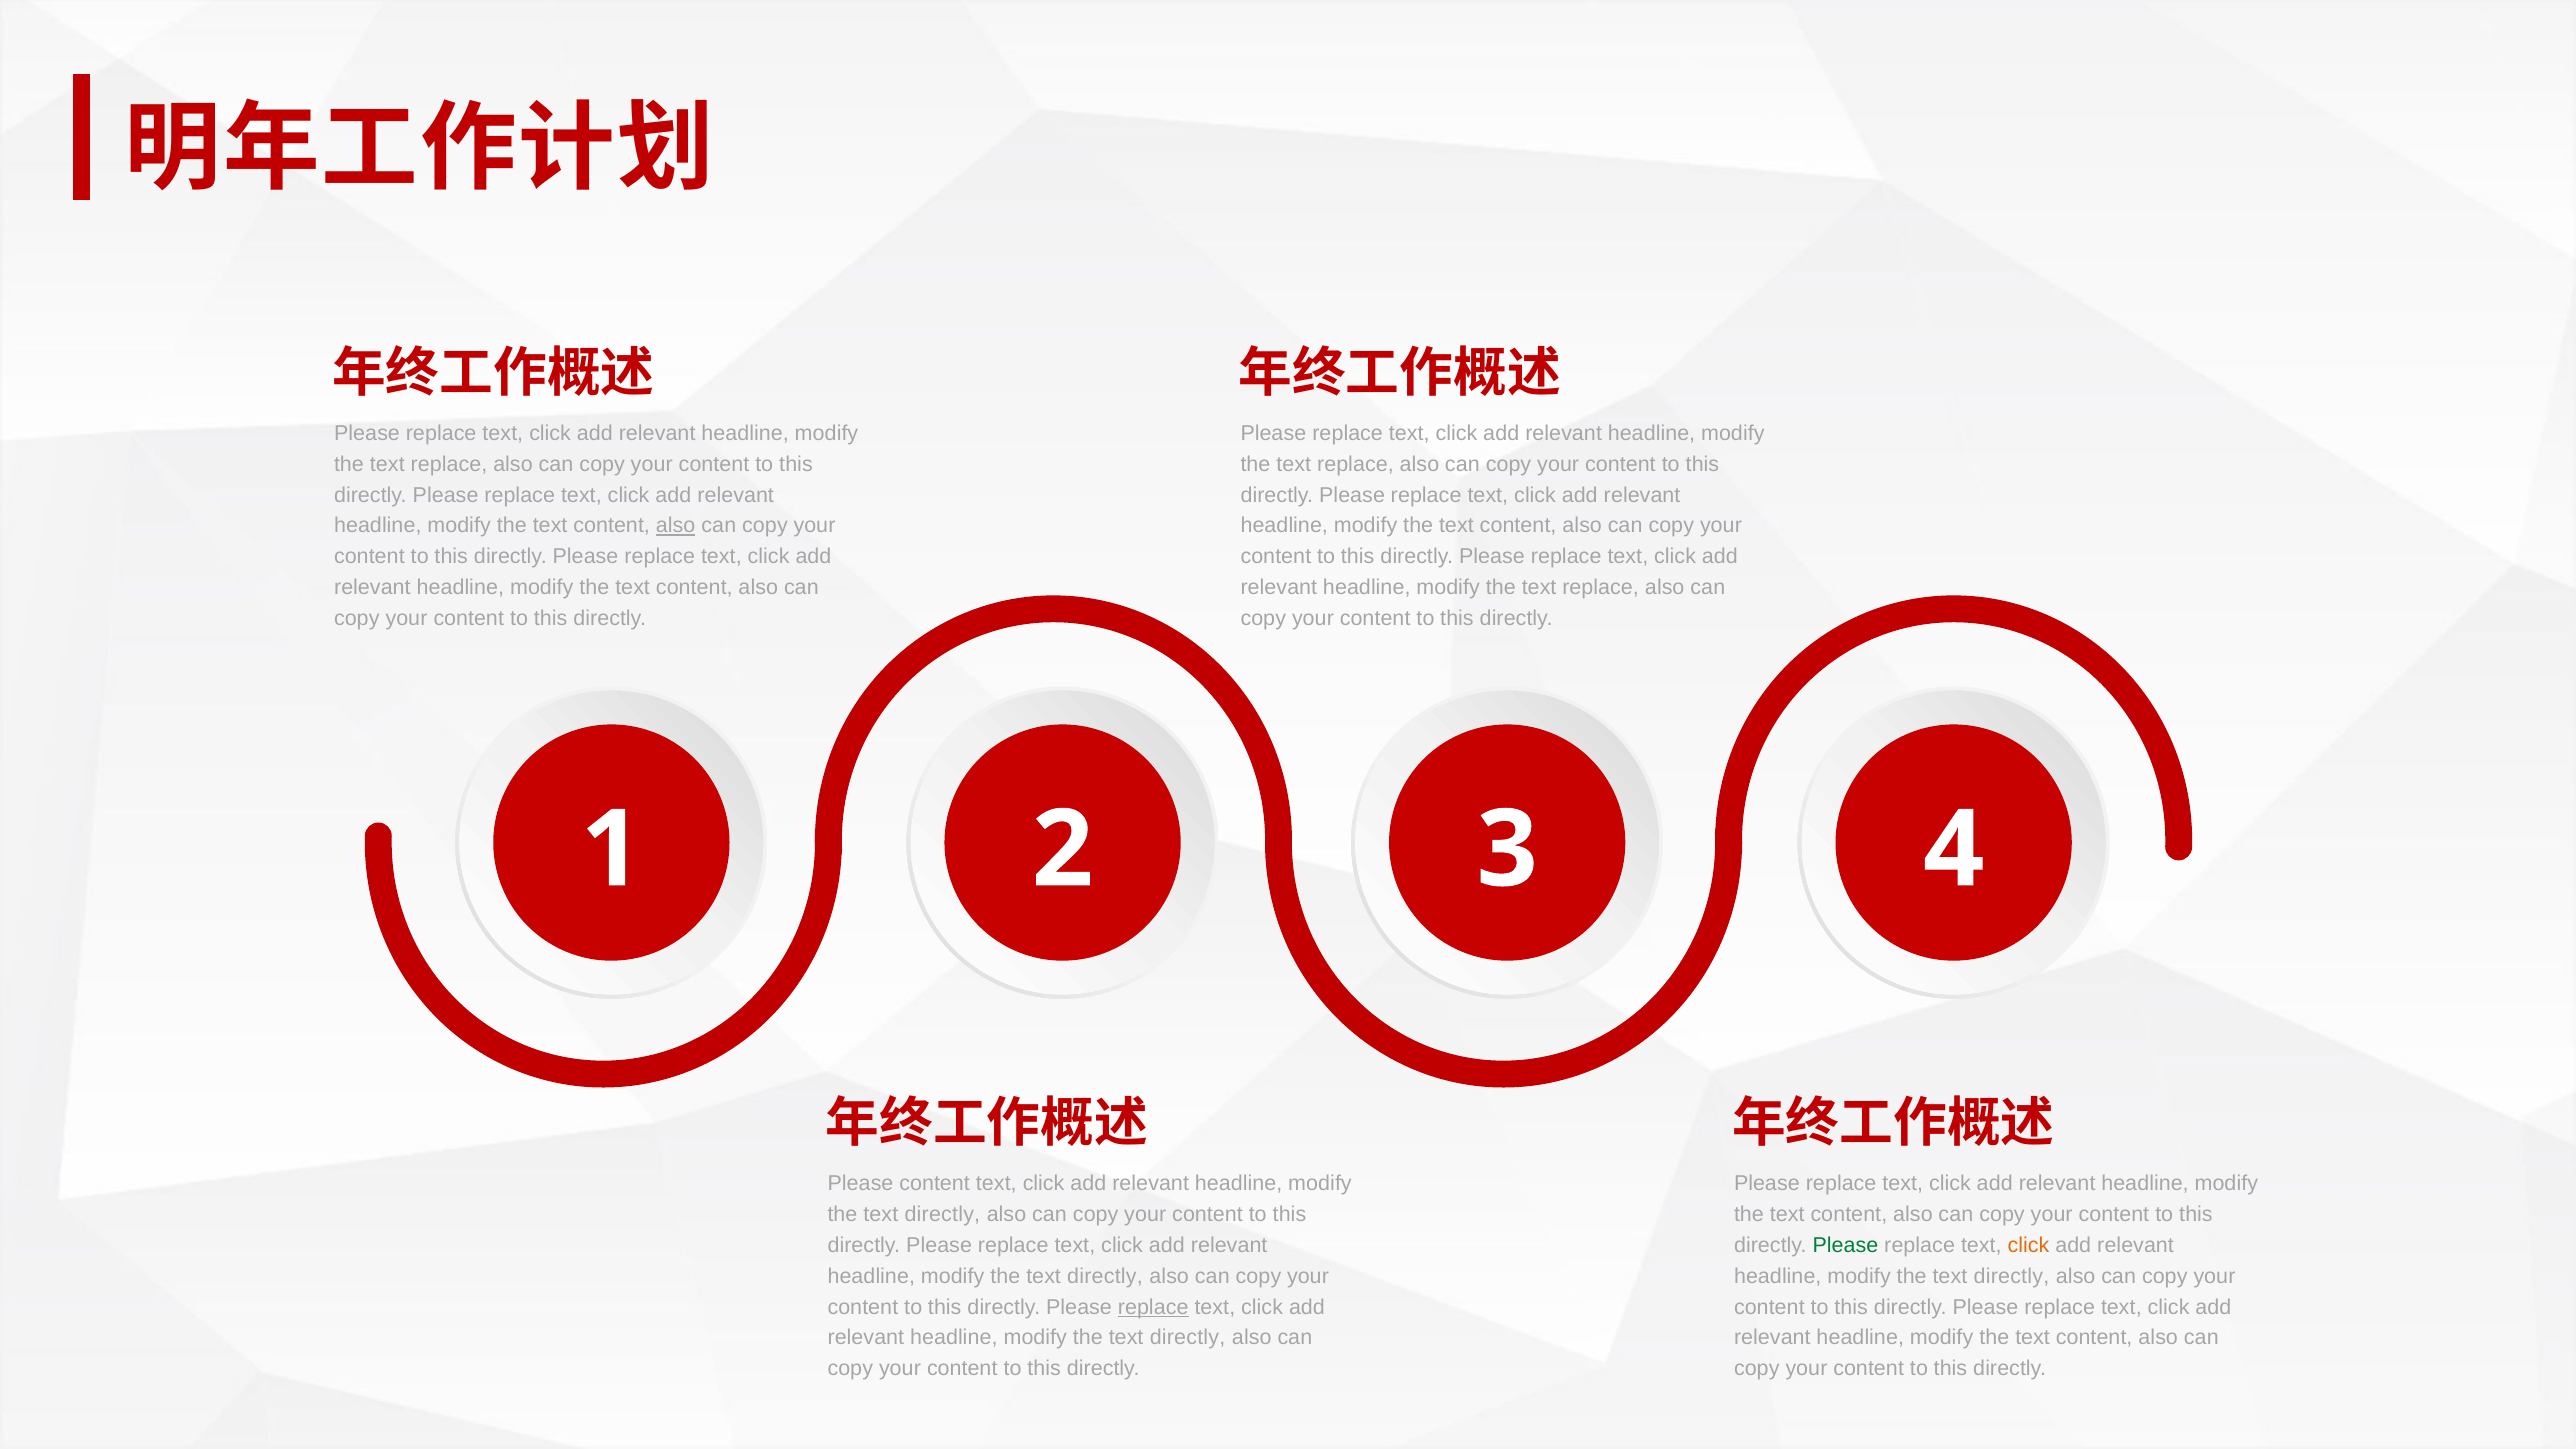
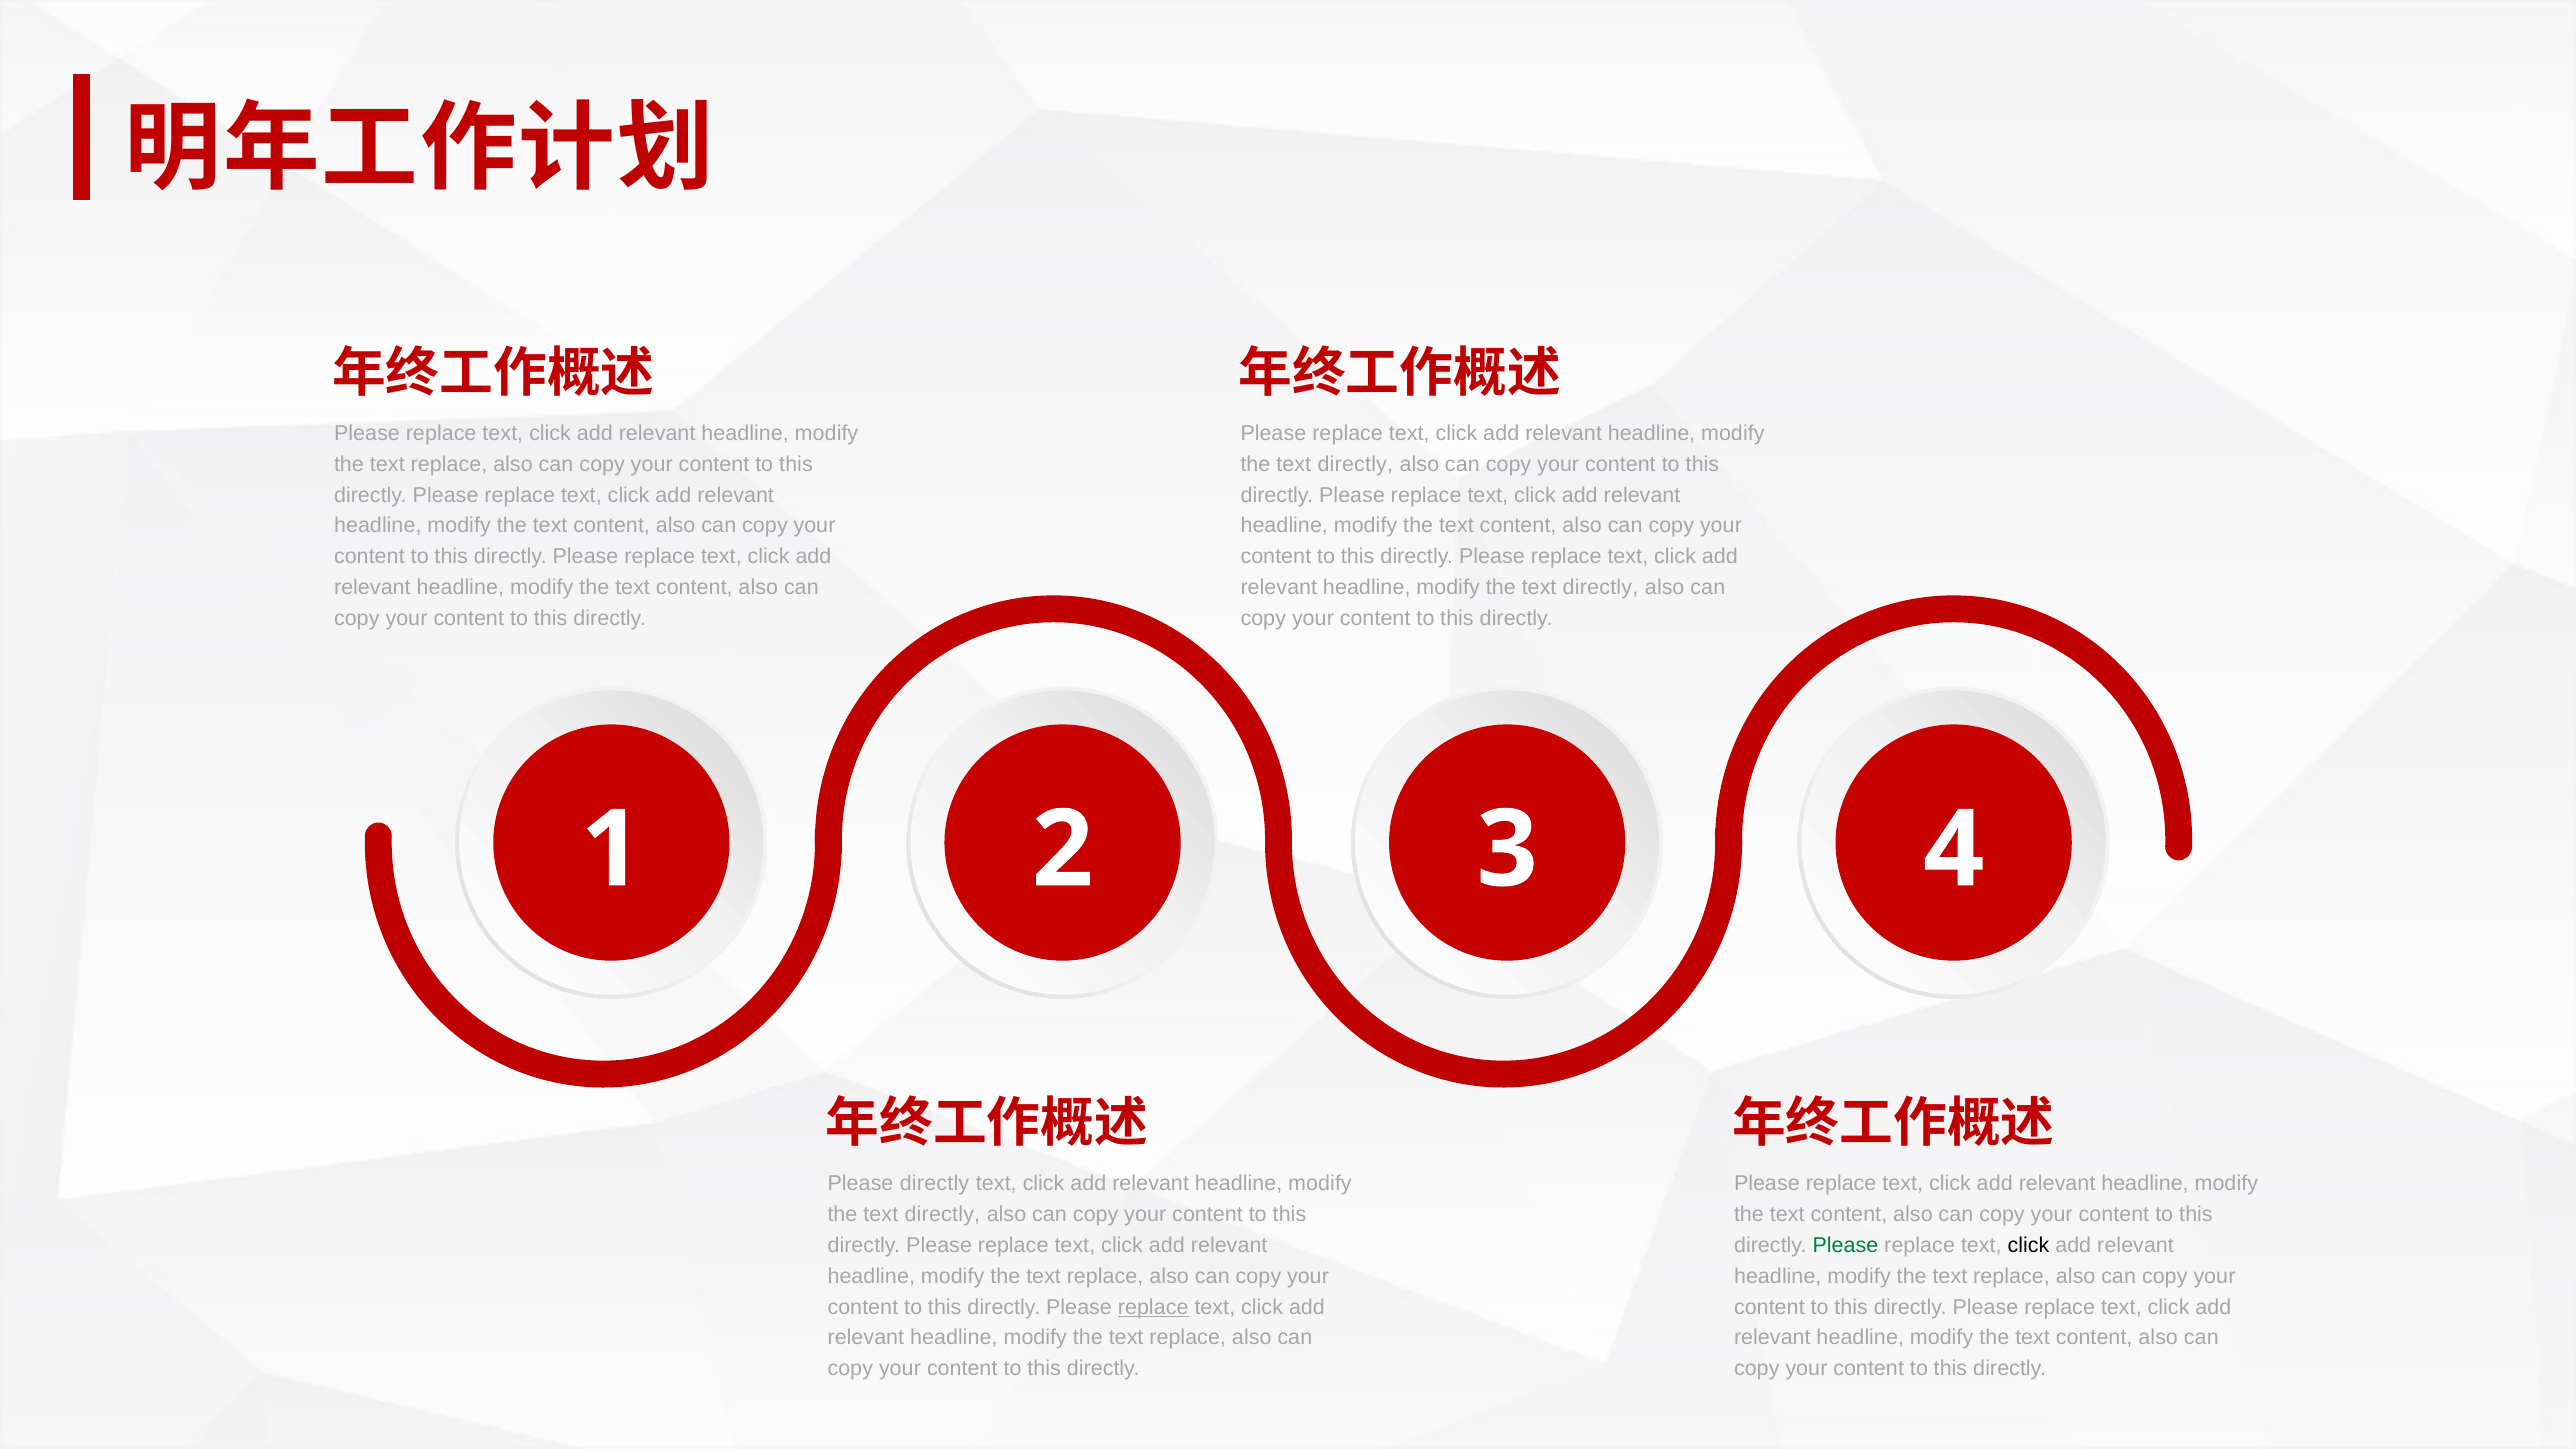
replace at (1355, 464): replace -> directly
also at (676, 526) underline: present -> none
replace at (1601, 587): replace -> directly
Please content: content -> directly
click at (2028, 1245) colour: orange -> black
directly at (1105, 1276): directly -> replace
directly at (2011, 1276): directly -> replace
directly at (1188, 1338): directly -> replace
